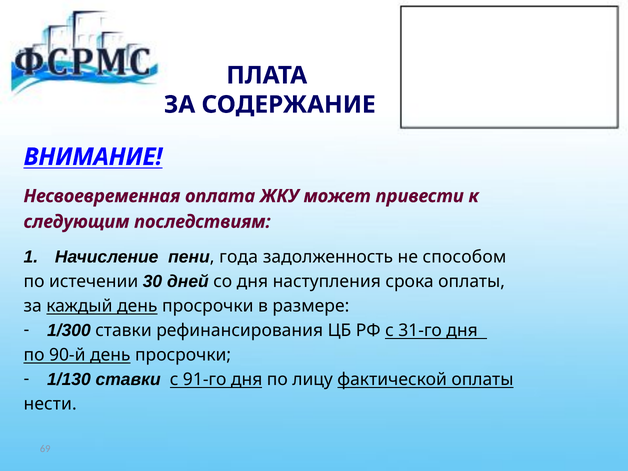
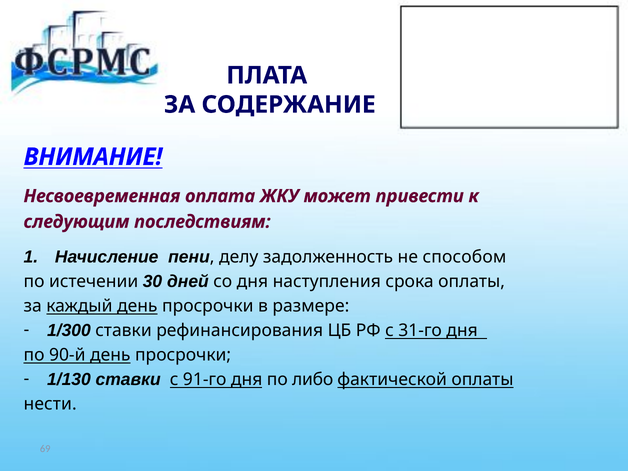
года: года -> делу
лицу: лицу -> либо
